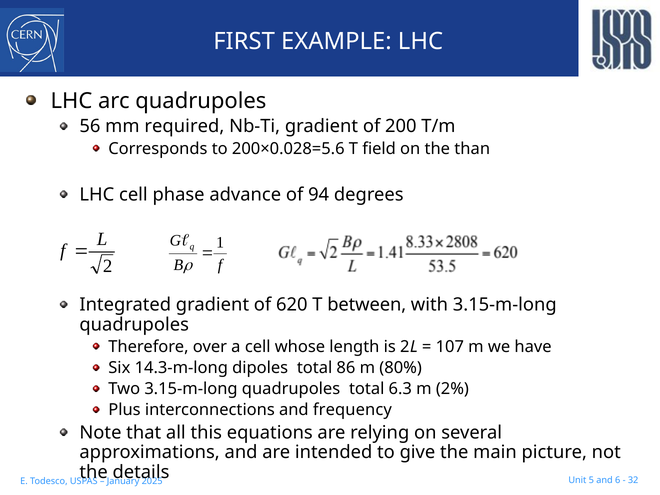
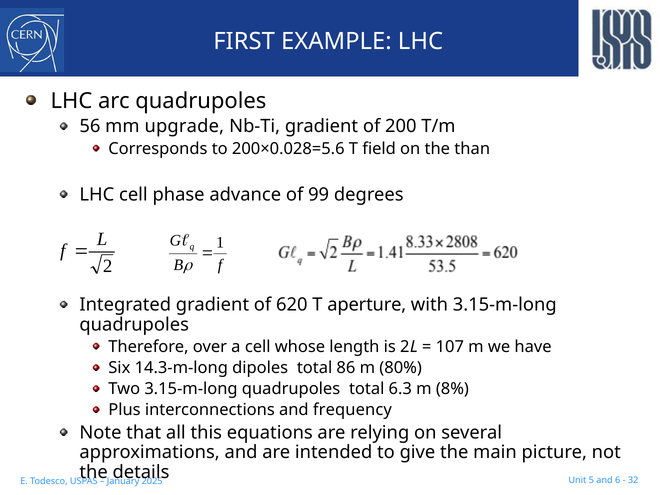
required: required -> upgrade
94: 94 -> 99
between: between -> aperture
2%: 2% -> 8%
